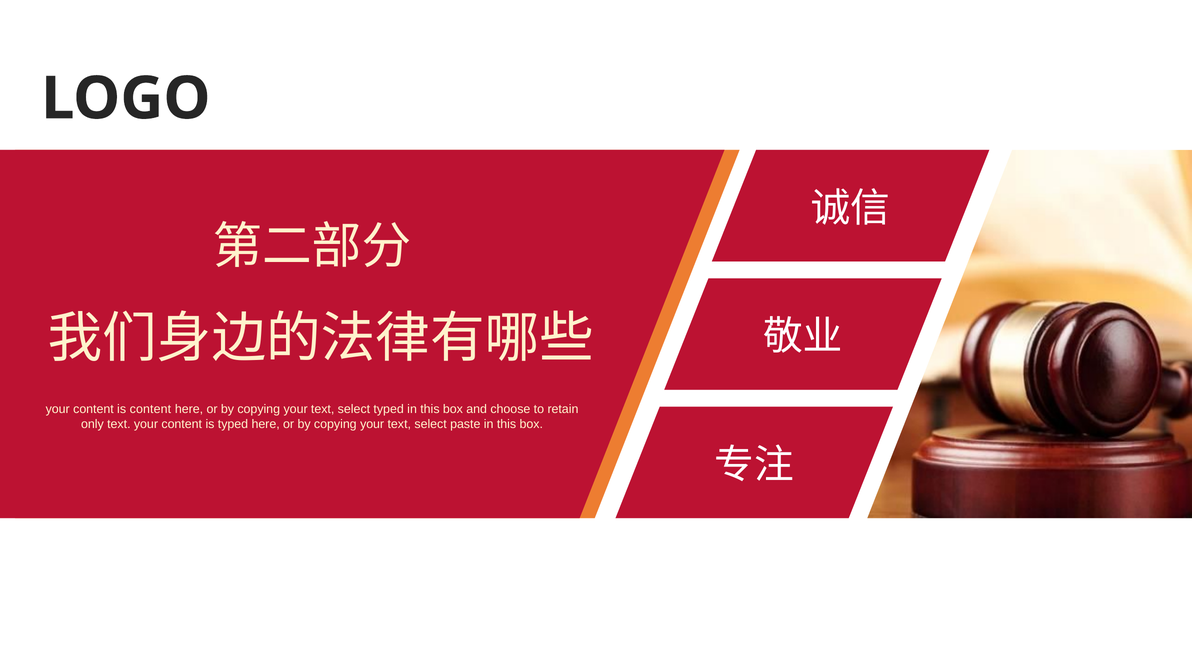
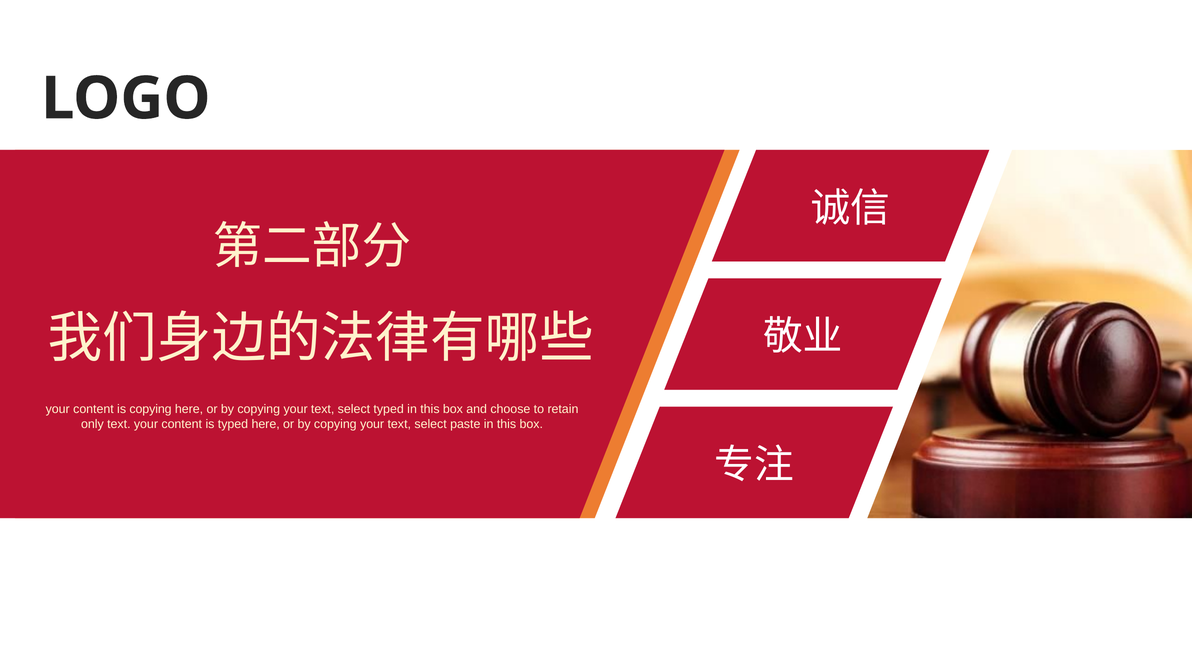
is content: content -> copying
